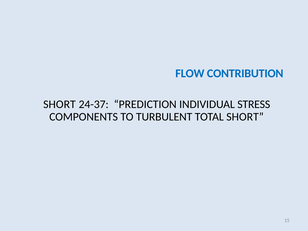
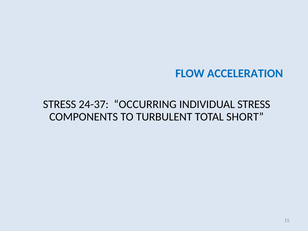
CONTRIBUTION: CONTRIBUTION -> ACCELERATION
SHORT at (59, 104): SHORT -> STRESS
PREDICTION: PREDICTION -> OCCURRING
